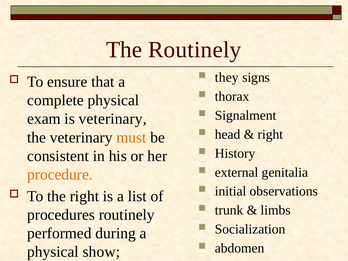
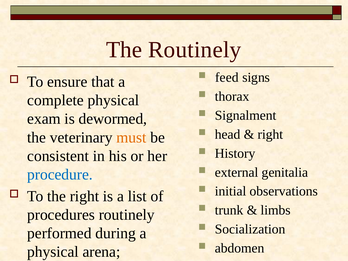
they: they -> feed
is veterinary: veterinary -> dewormed
procedure colour: orange -> blue
show: show -> arena
